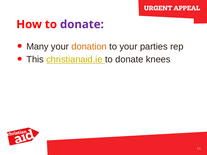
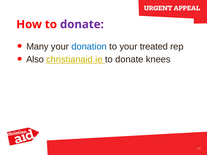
donation colour: orange -> blue
parties: parties -> treated
This: This -> Also
